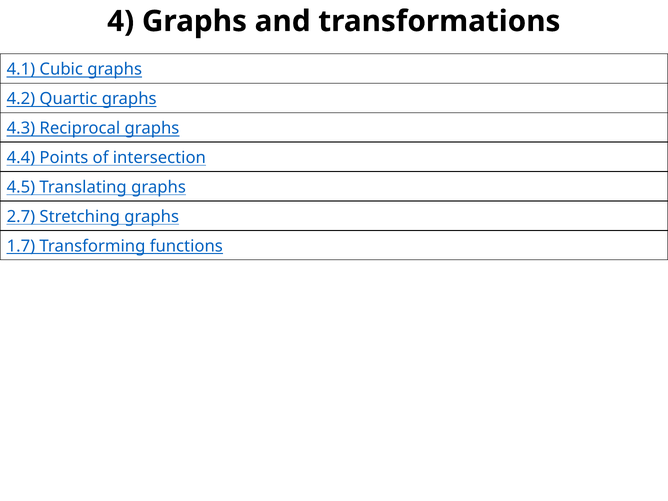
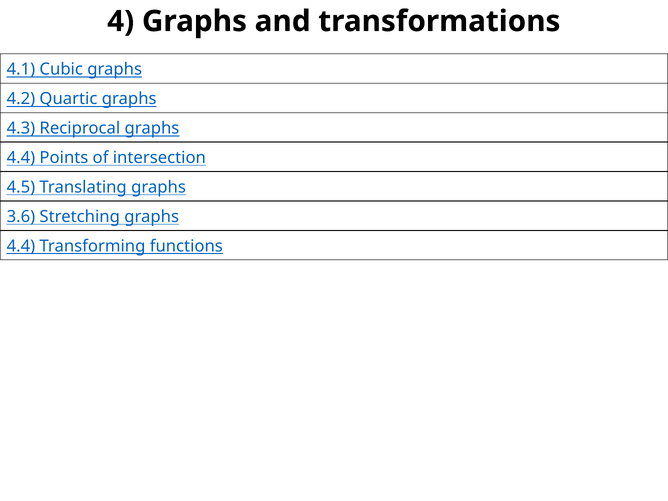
2.7: 2.7 -> 3.6
1.7 at (21, 246): 1.7 -> 4.4
